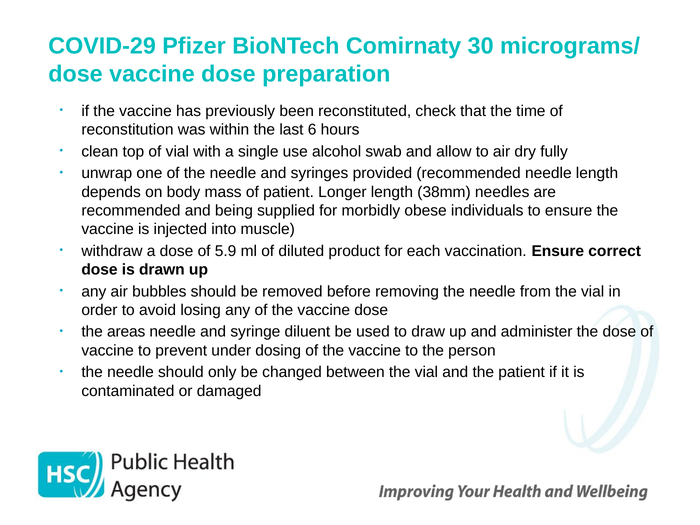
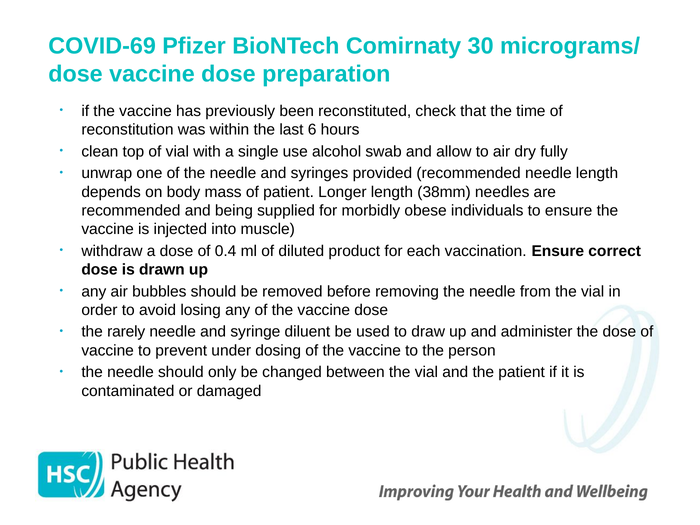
COVID-29: COVID-29 -> COVID-69
5.9: 5.9 -> 0.4
areas: areas -> rarely
